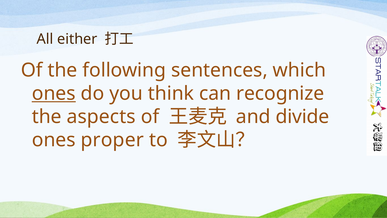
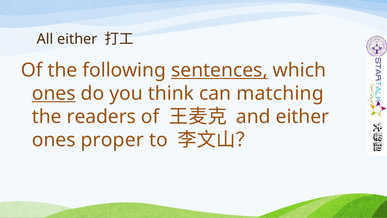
sentences underline: none -> present
recognize: recognize -> matching
aspects: aspects -> readers
and divide: divide -> either
